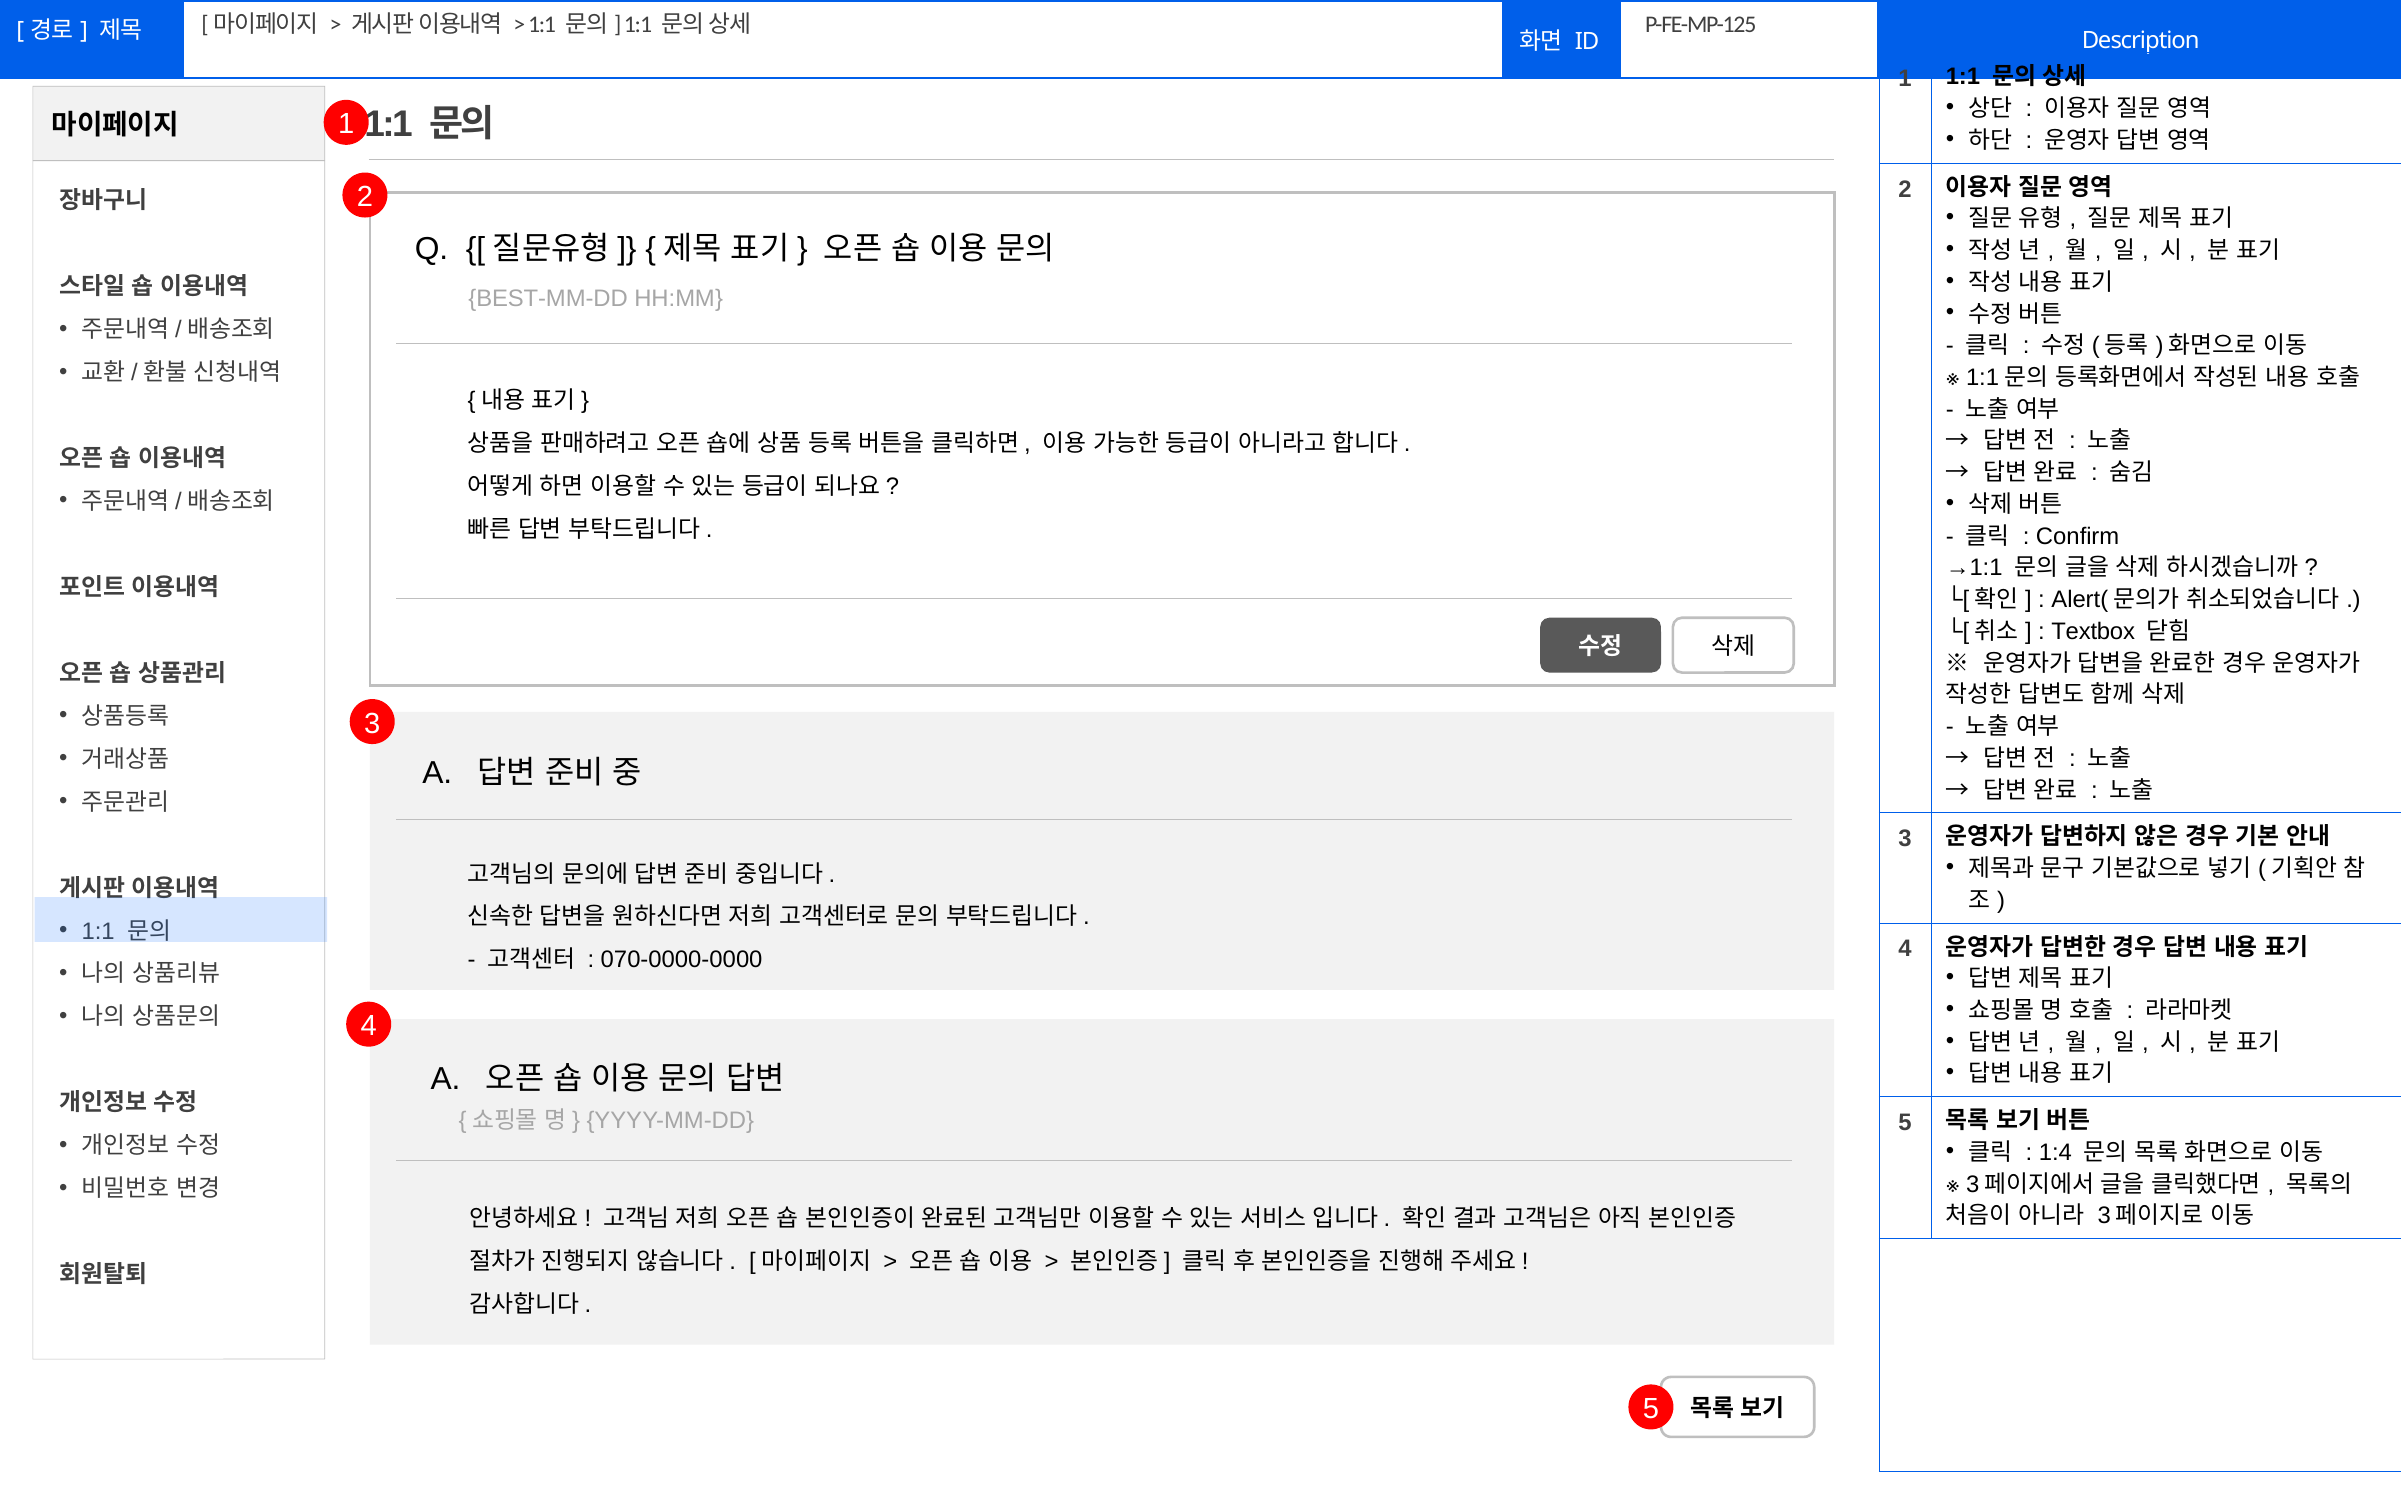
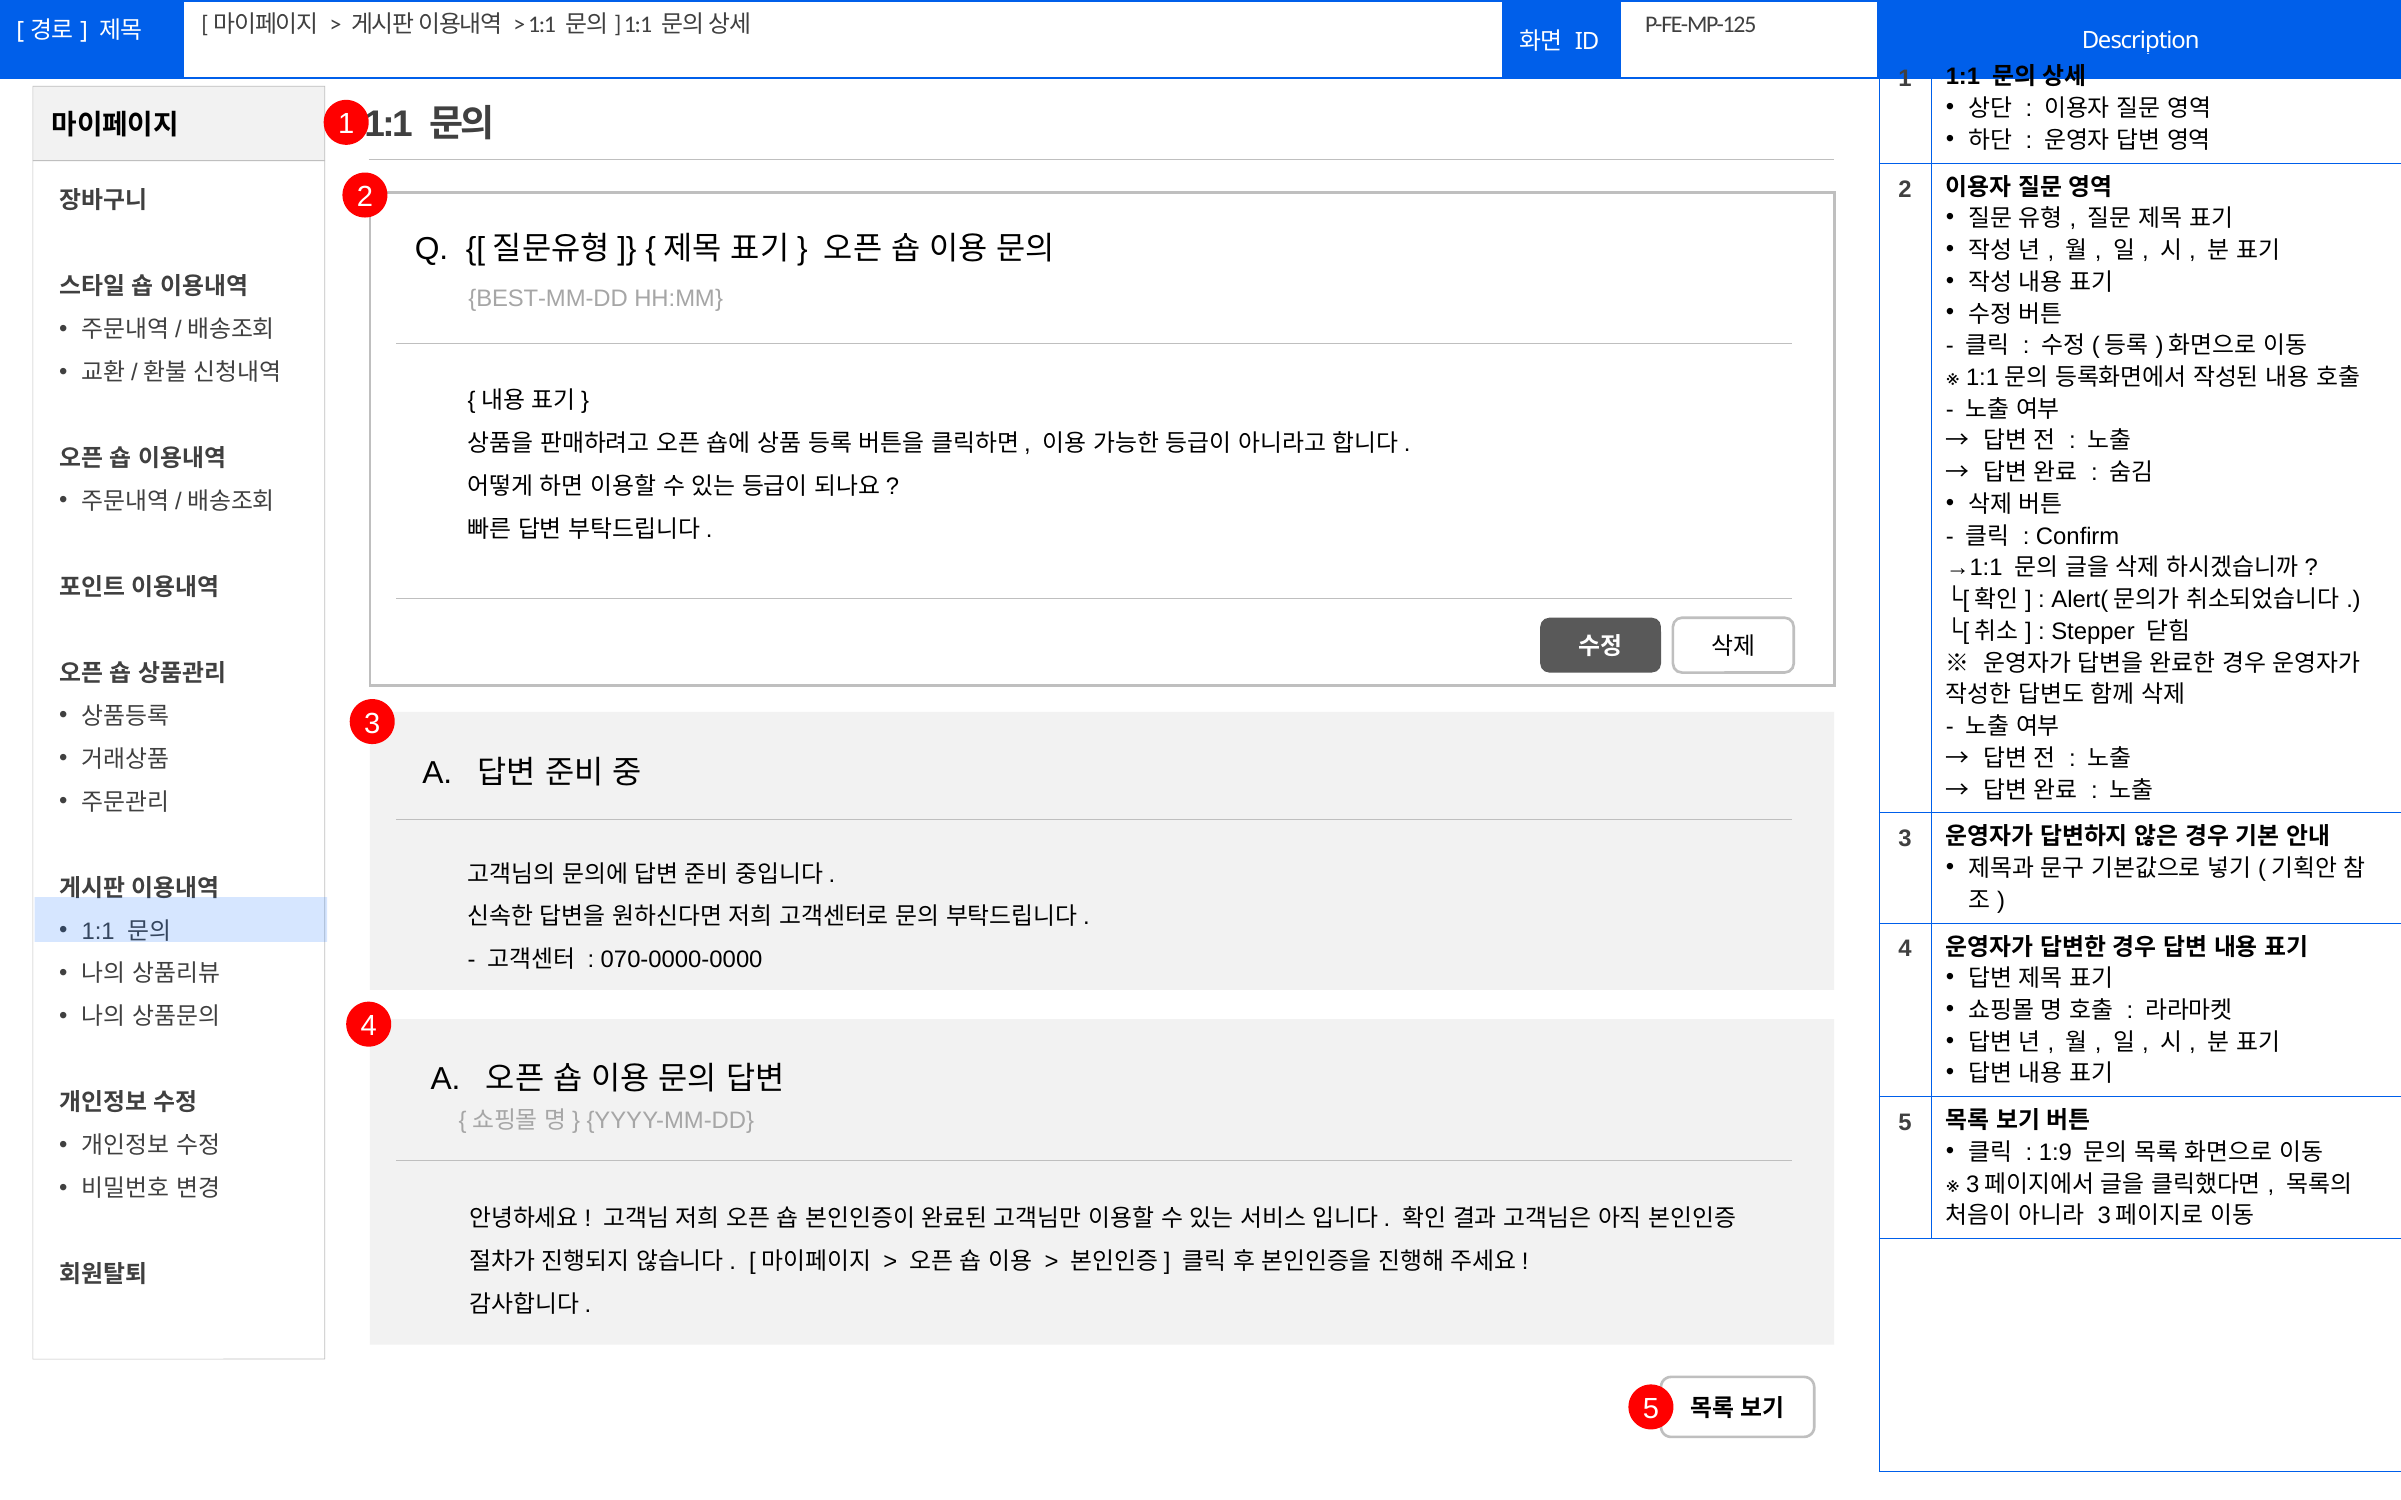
Textbox: Textbox -> Stepper
1:4: 1:4 -> 1:9
